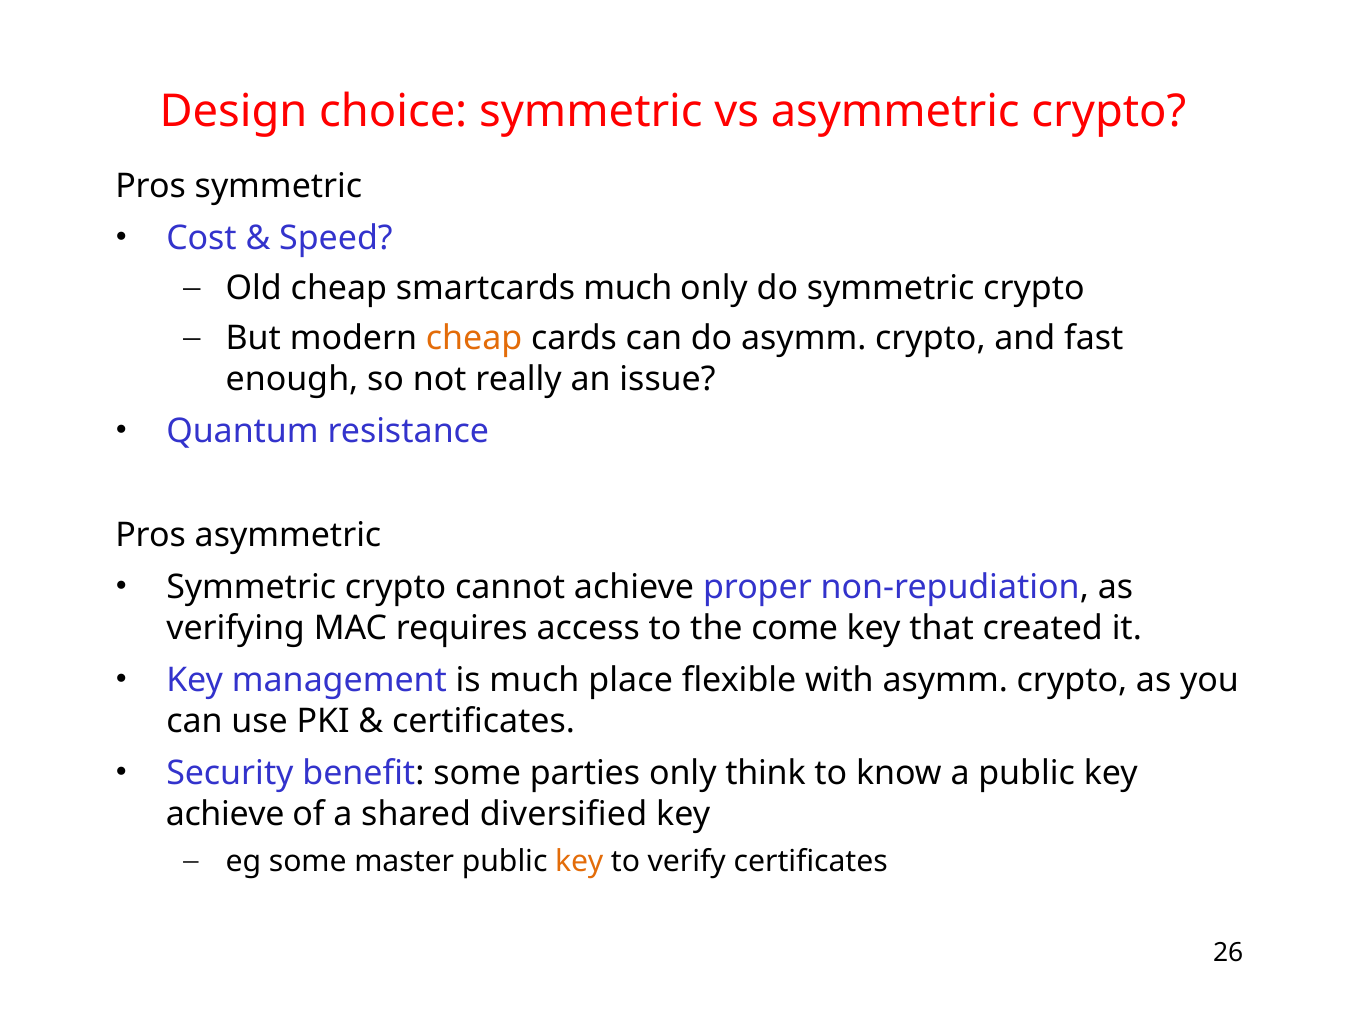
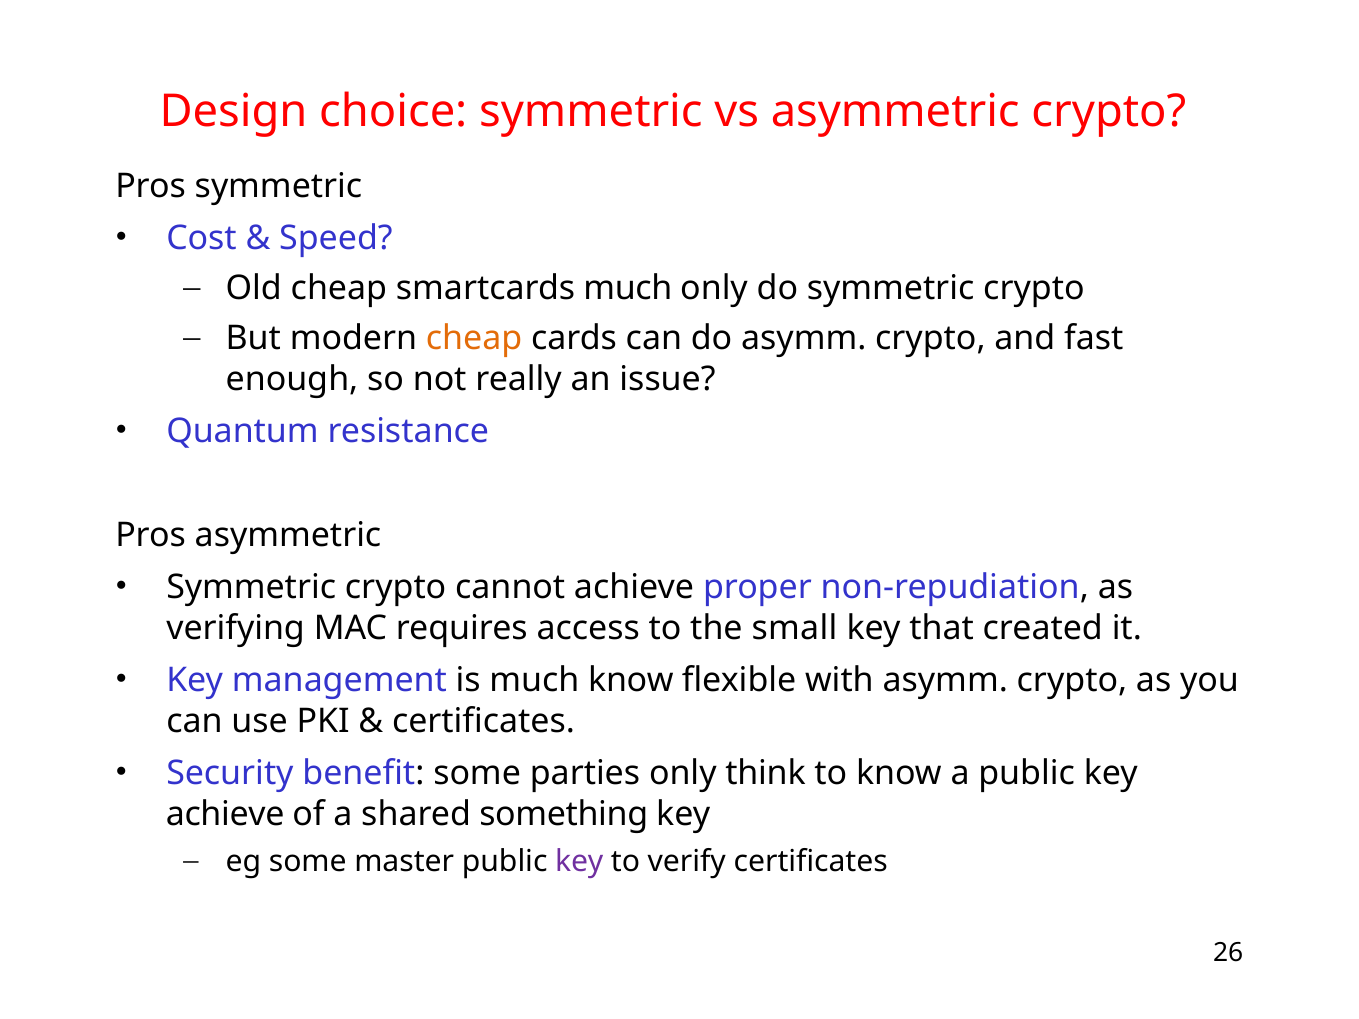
come: come -> small
much place: place -> know
diversified: diversified -> something
key at (579, 862) colour: orange -> purple
